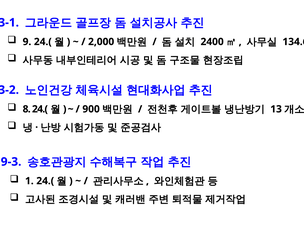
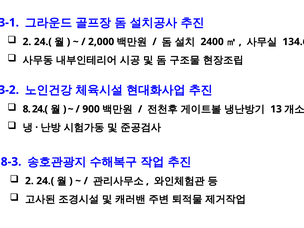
9 at (27, 42): 9 -> 2
9-3: 9-3 -> 8-3
1 at (29, 181): 1 -> 2
